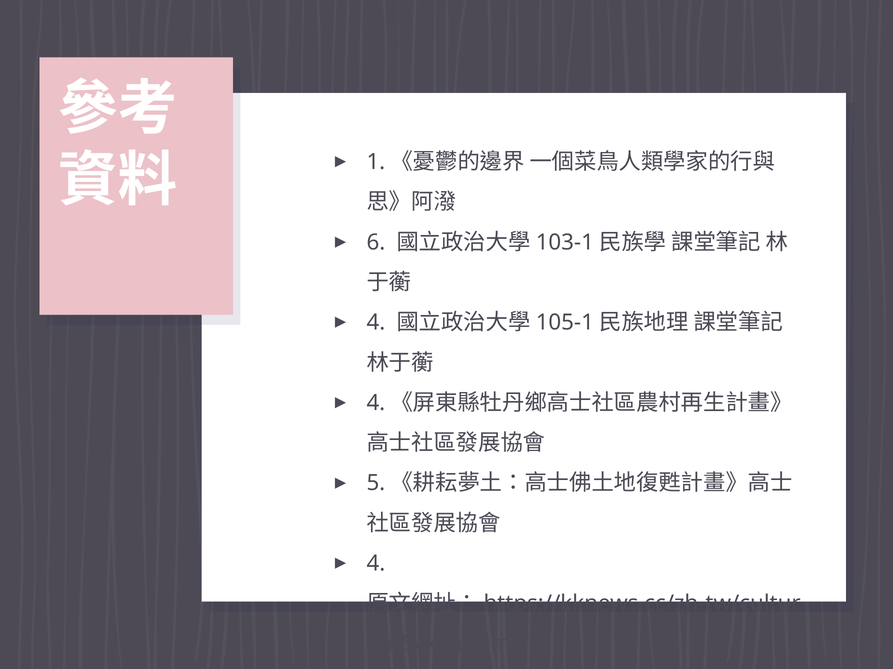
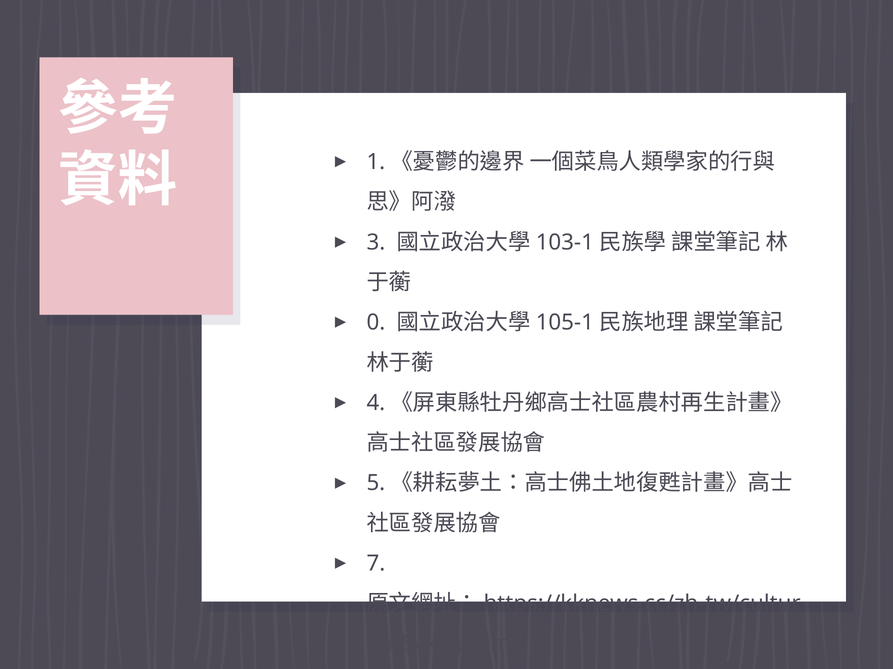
6: 6 -> 3
4 at (376, 323): 4 -> 0
4 at (376, 564): 4 -> 7
